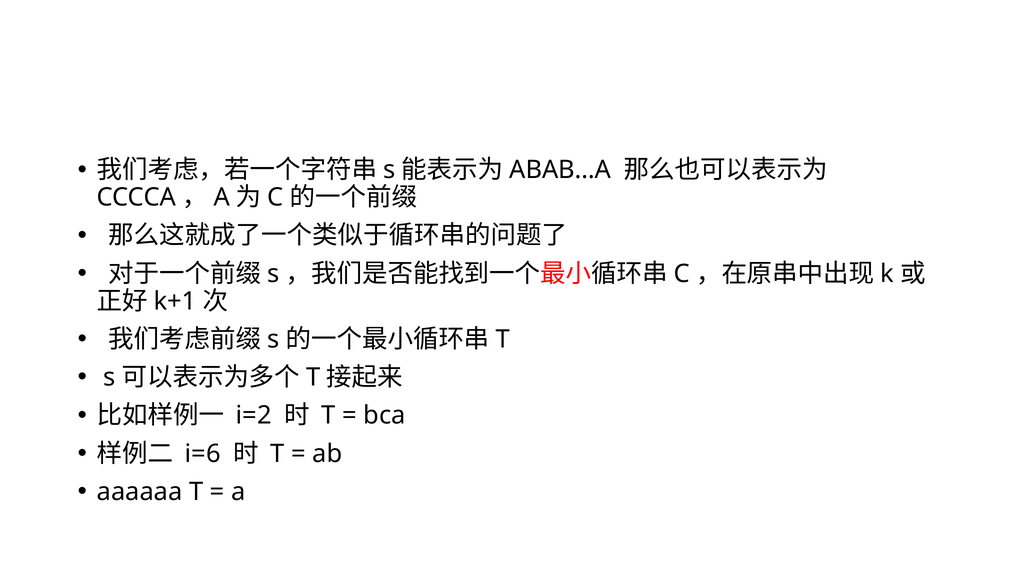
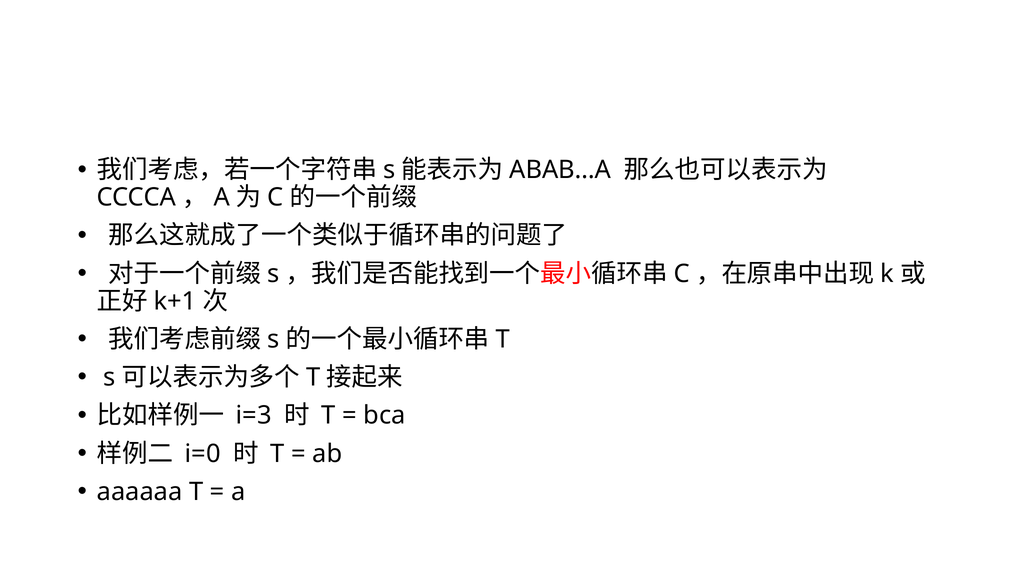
i=2: i=2 -> i=3
i=6: i=6 -> i=0
